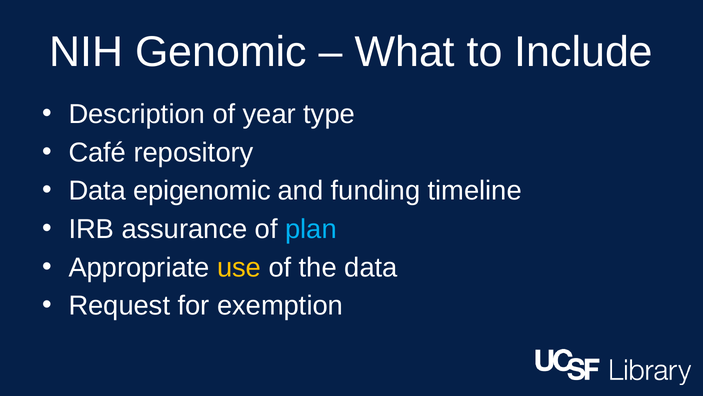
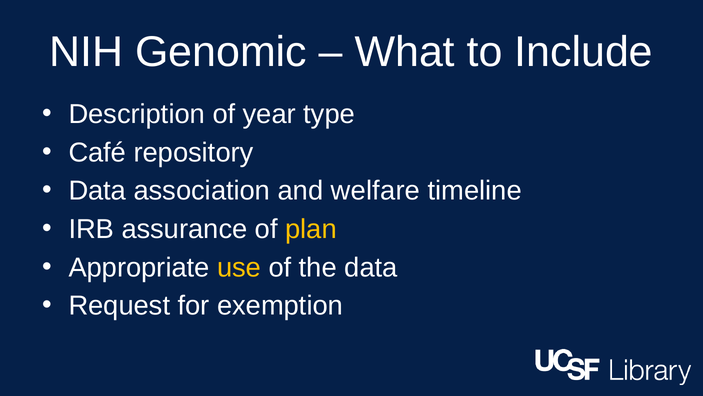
epigenomic: epigenomic -> association
funding: funding -> welfare
plan colour: light blue -> yellow
